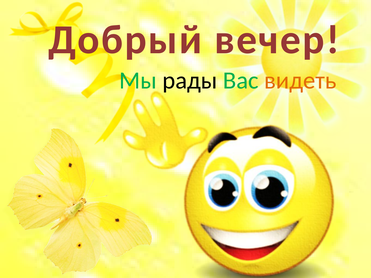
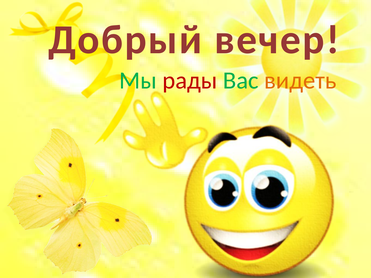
рады colour: black -> red
